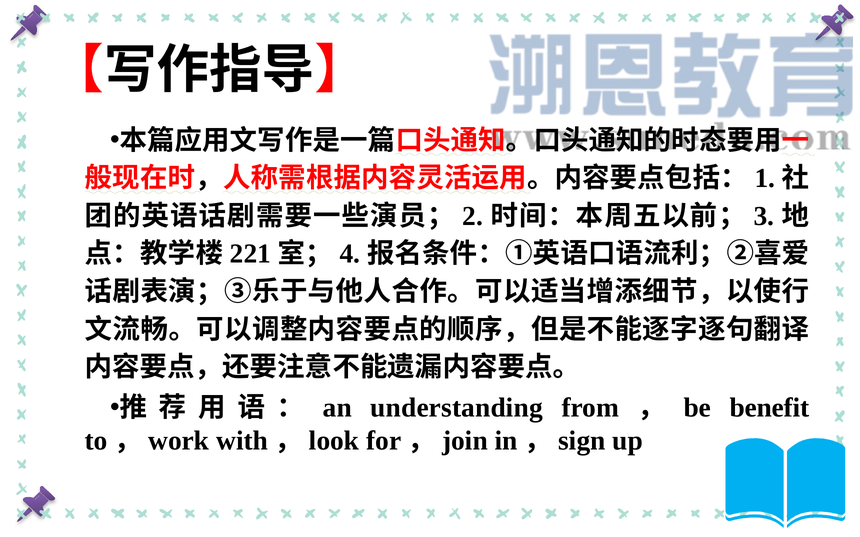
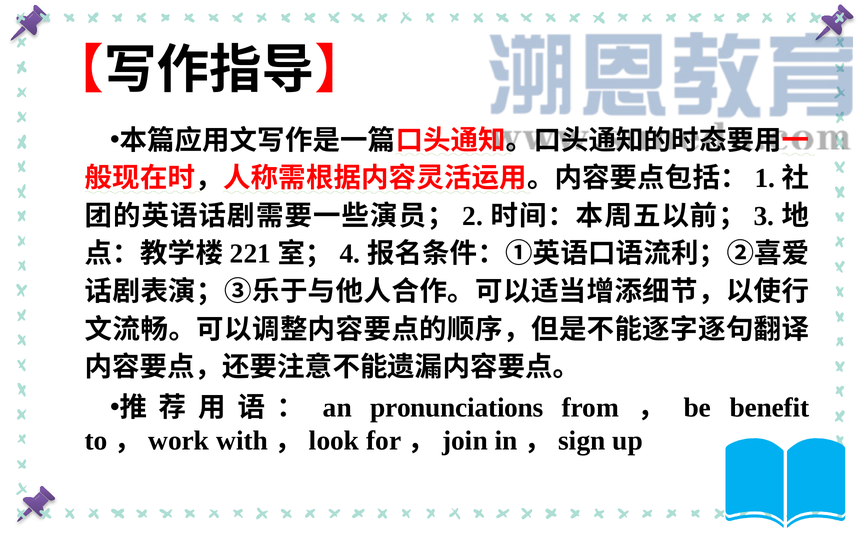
understanding: understanding -> pronunciations
